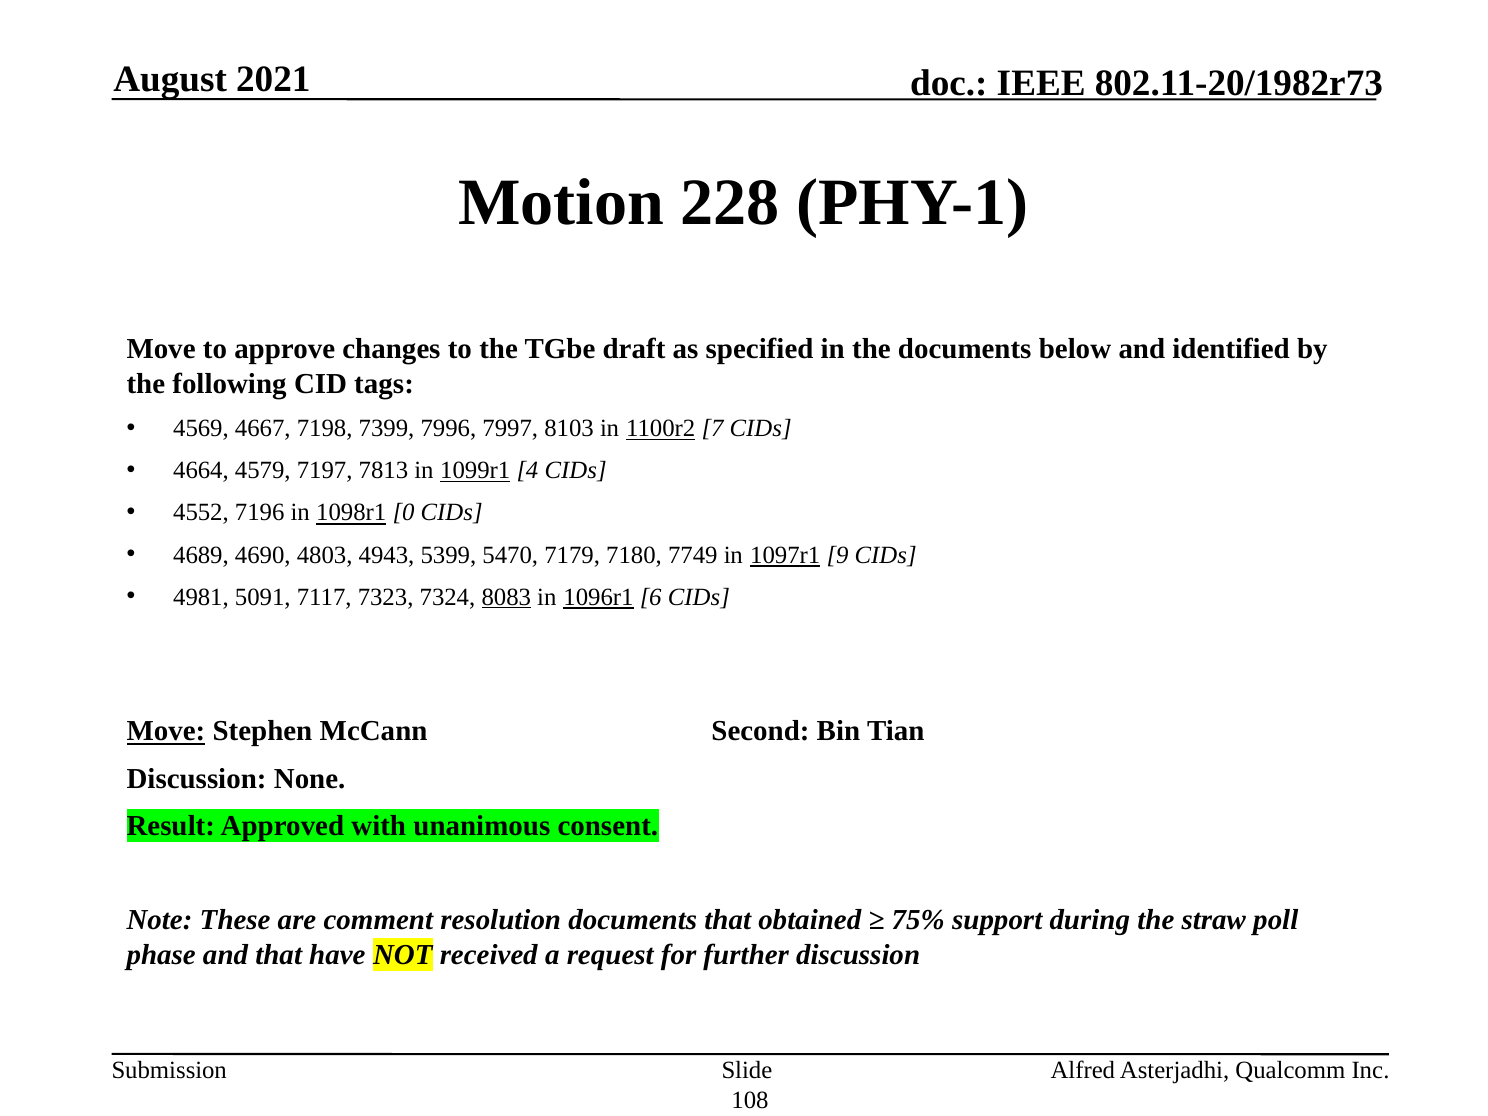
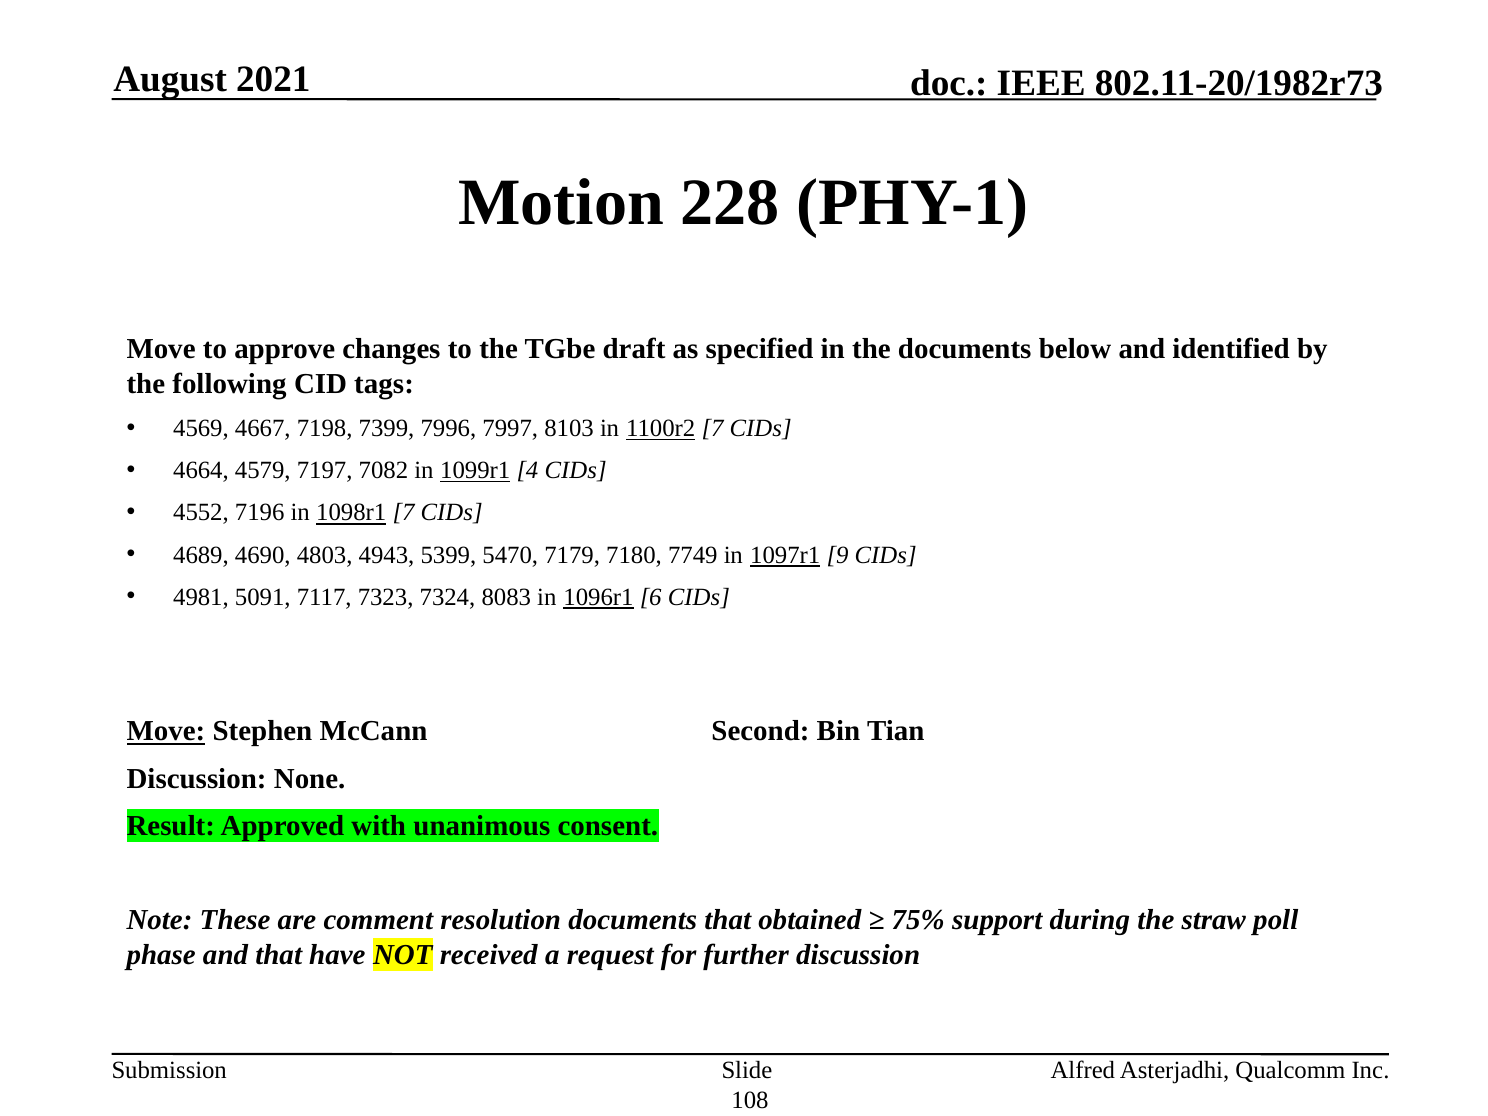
7813: 7813 -> 7082
1098r1 0: 0 -> 7
8083 underline: present -> none
